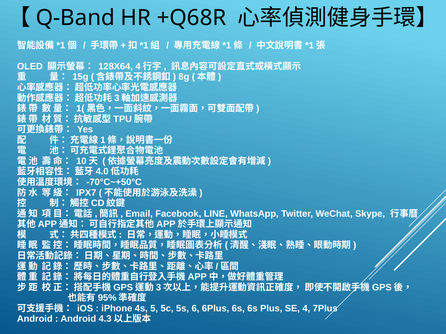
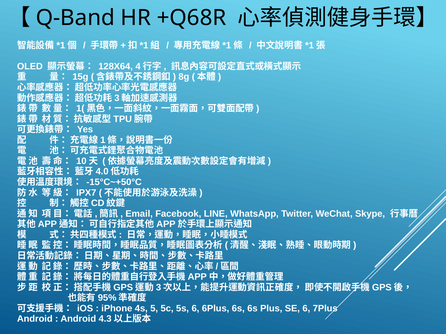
-70°C~+50°C: -70°C~+50°C -> -15°C~+50°C
SE 4: 4 -> 6
